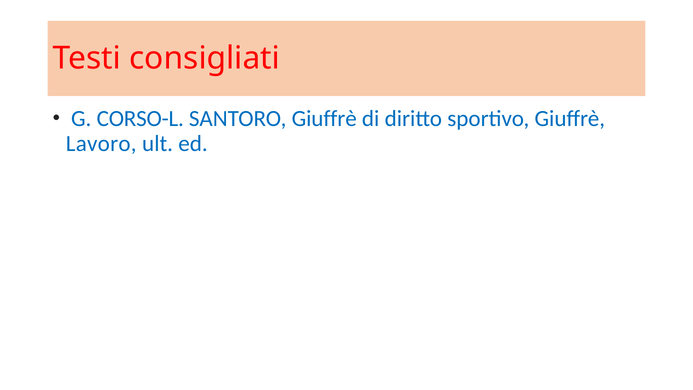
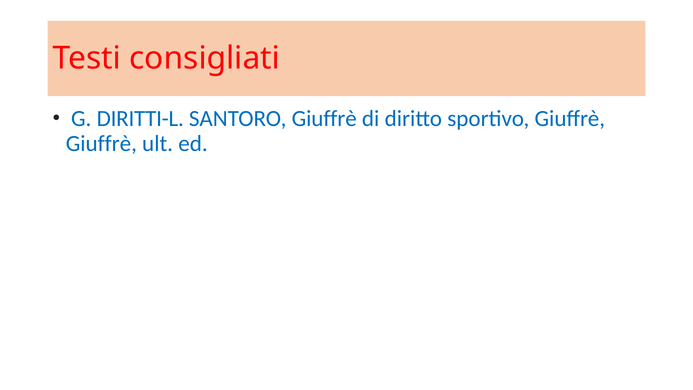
CORSO-L: CORSO-L -> DIRITTI-L
Lavoro at (101, 144): Lavoro -> Giuffrè
